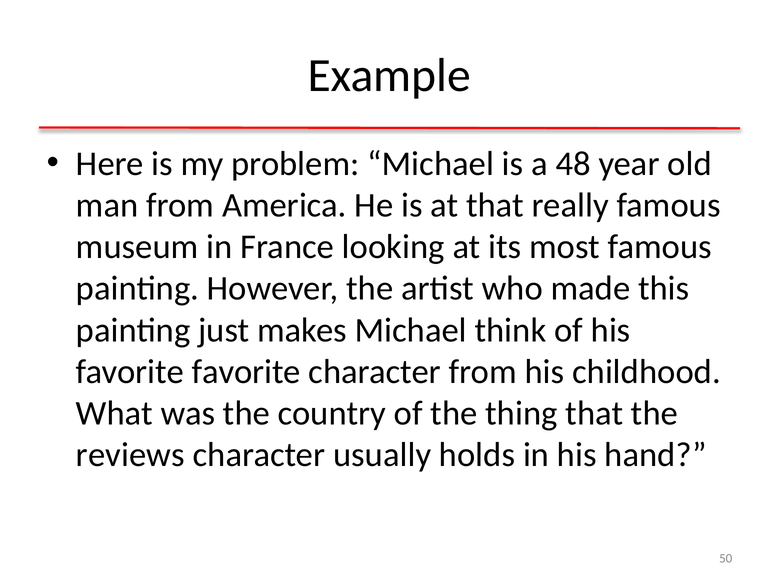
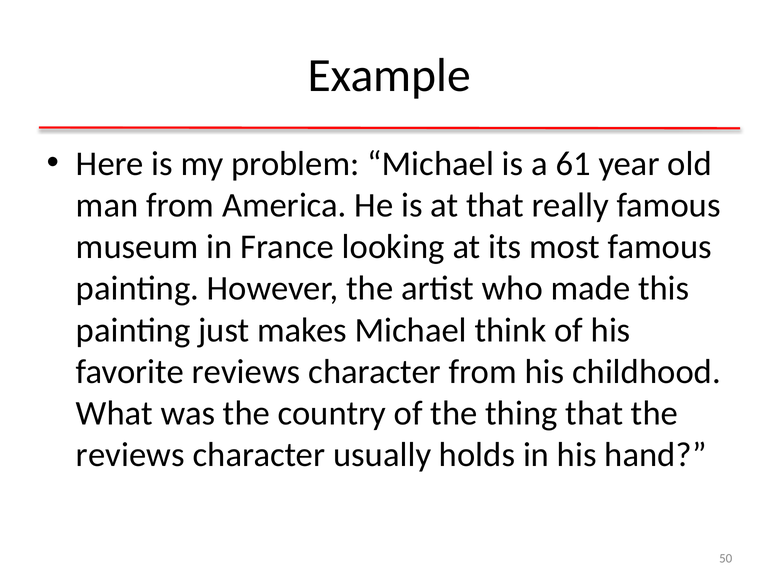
48: 48 -> 61
favorite favorite: favorite -> reviews
